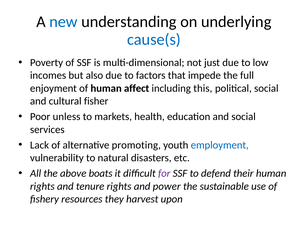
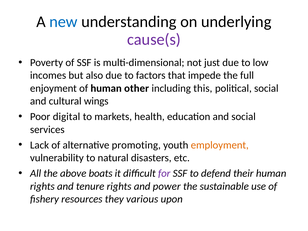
cause(s colour: blue -> purple
affect: affect -> other
fisher: fisher -> wings
unless: unless -> digital
employment colour: blue -> orange
harvest: harvest -> various
